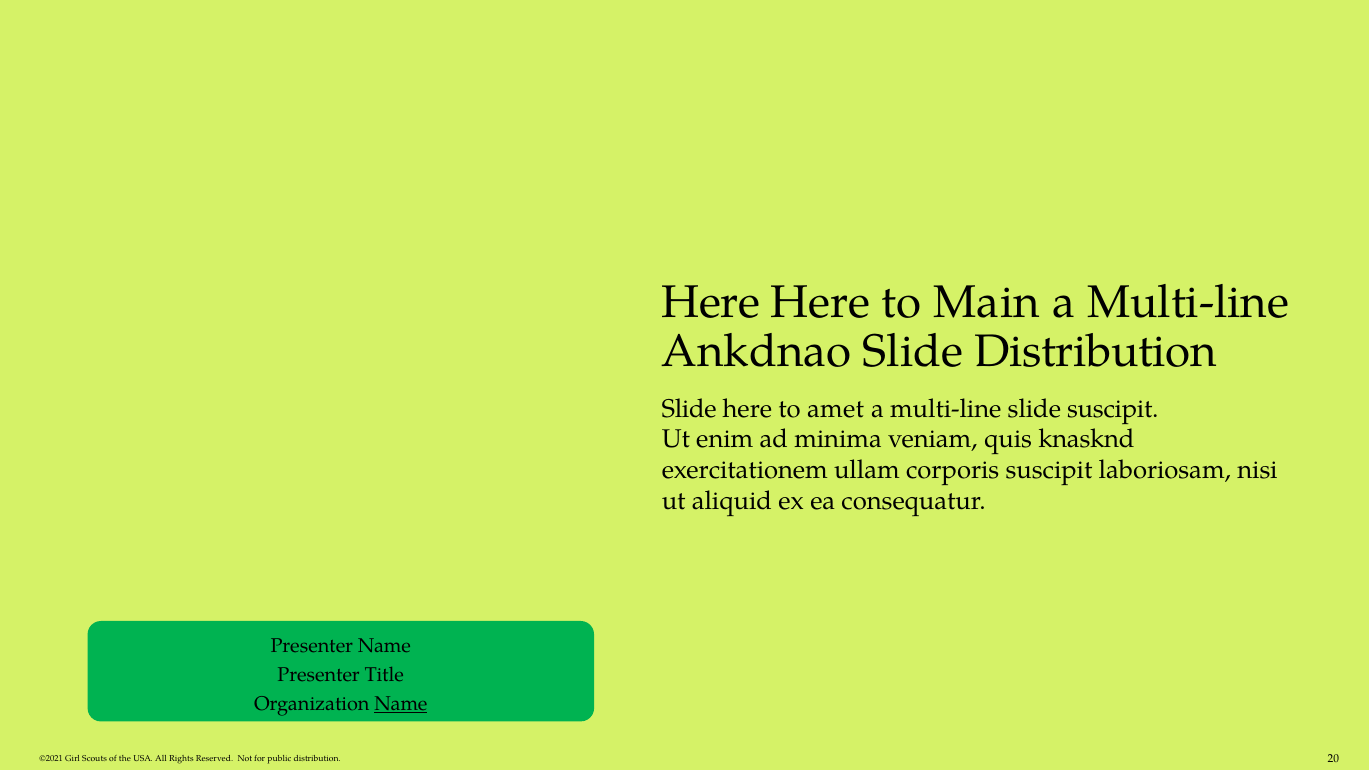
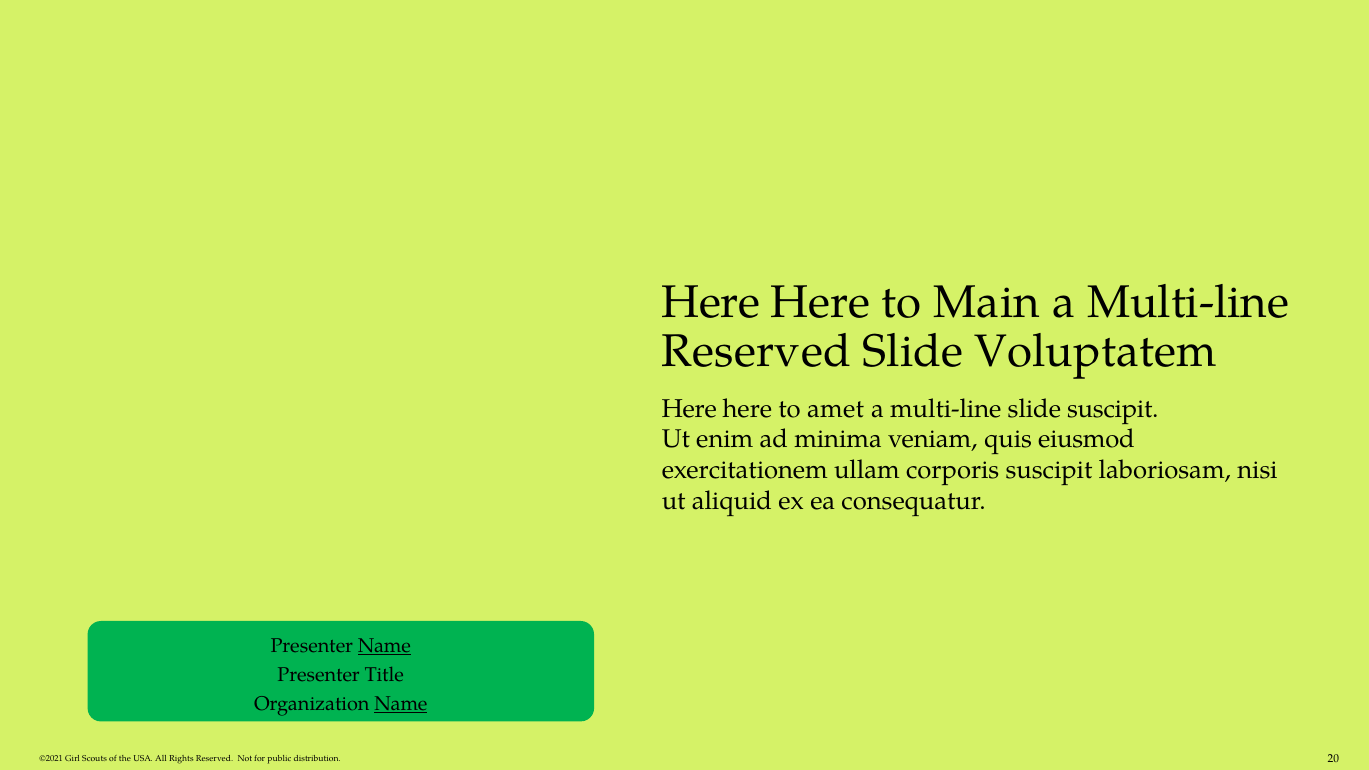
Ankdnao at (757, 352): Ankdnao -> Reserved
Slide Distribution: Distribution -> Voluptatem
Slide at (689, 409): Slide -> Here
knasknd: knasknd -> eiusmod
Name at (384, 646) underline: none -> present
